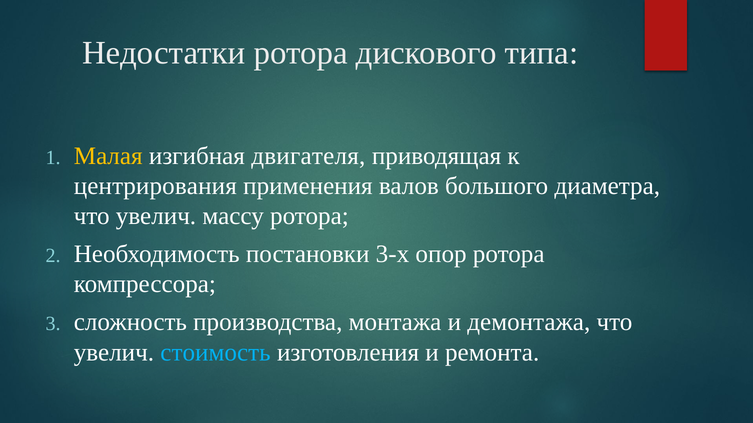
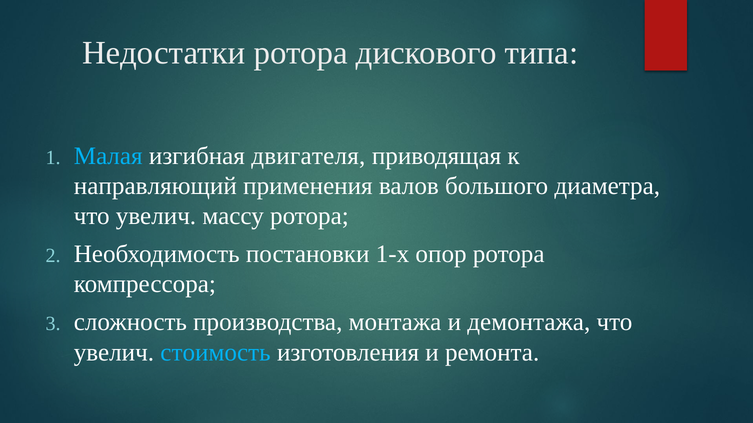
Малая colour: yellow -> light blue
центрирования: центрирования -> направляющий
3-х: 3-х -> 1-х
